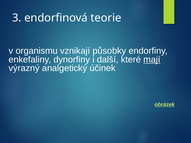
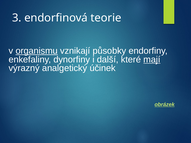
organismu underline: none -> present
